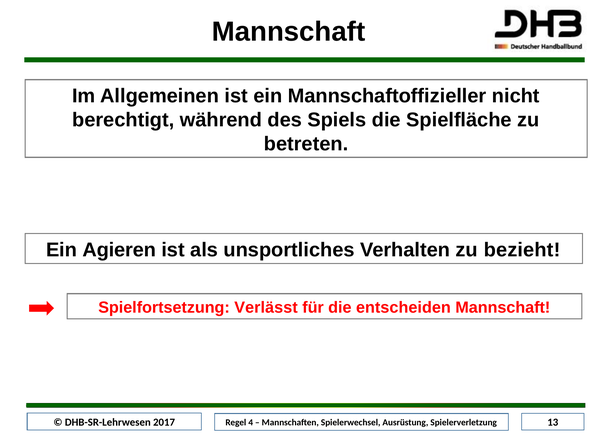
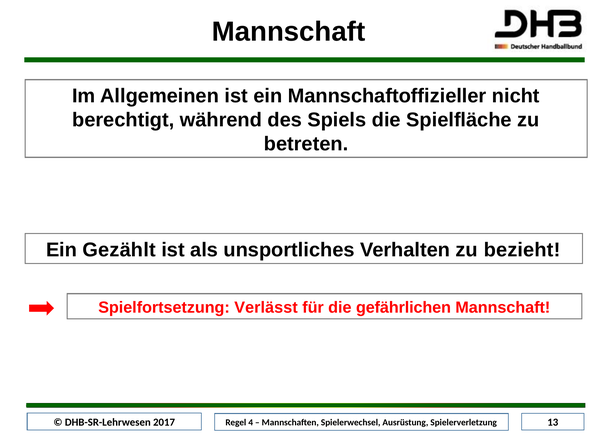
Agieren: Agieren -> Gezählt
entscheiden: entscheiden -> gefährlichen
